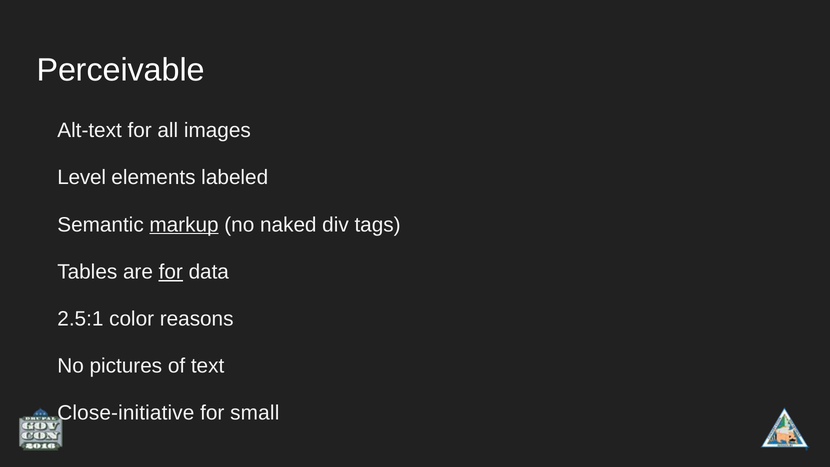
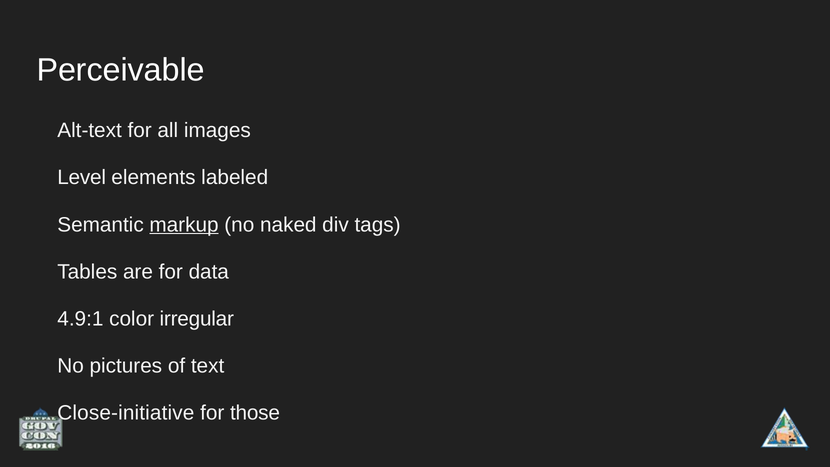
for at (171, 272) underline: present -> none
2.5:1: 2.5:1 -> 4.9:1
reasons: reasons -> irregular
small: small -> those
